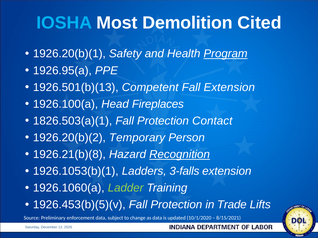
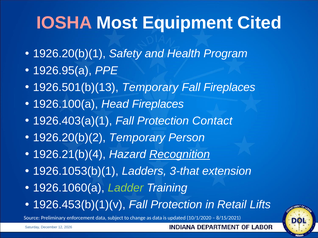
IOSHA colour: light blue -> pink
Demolition: Demolition -> Equipment
Program underline: present -> none
1926.501(b)(13 Competent: Competent -> Temporary
Fall Extension: Extension -> Fireplaces
1826.503(a)(1: 1826.503(a)(1 -> 1926.403(a)(1
1926.21(b)(8: 1926.21(b)(8 -> 1926.21(b)(4
3-falls: 3-falls -> 3-that
1926.453(b)(5)(v: 1926.453(b)(5)(v -> 1926.453(b)(1)(v
Trade: Trade -> Retail
